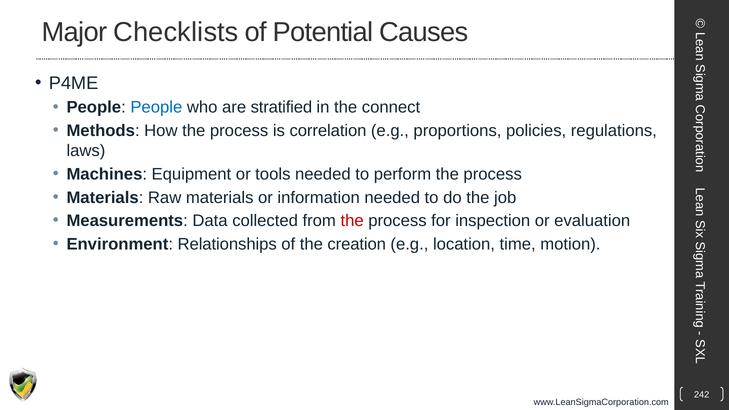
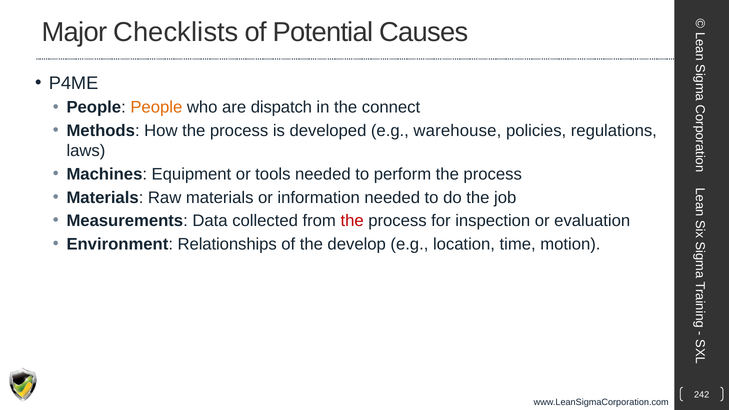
People at (156, 107) colour: blue -> orange
stratified: stratified -> dispatch
correlation: correlation -> developed
proportions: proportions -> warehouse
creation: creation -> develop
